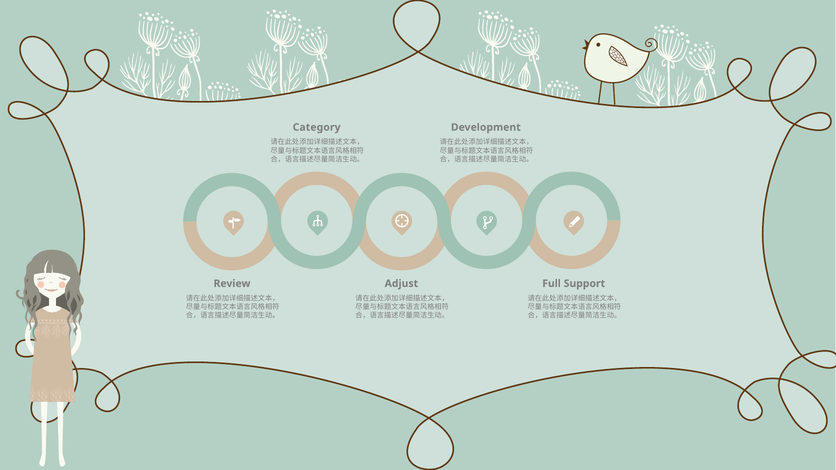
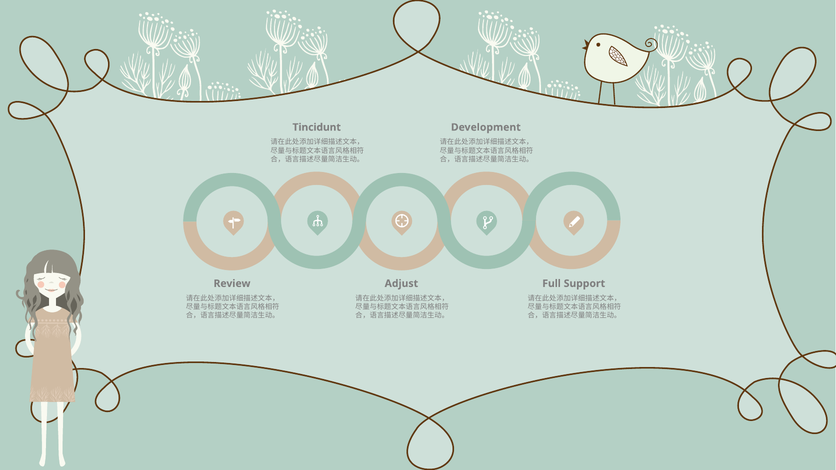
Category: Category -> Tincidunt
